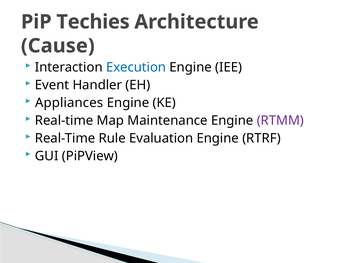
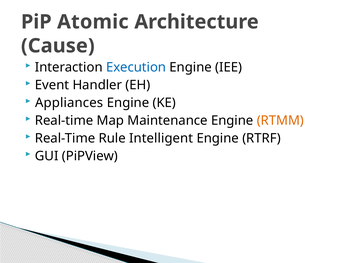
Techies: Techies -> Atomic
RTMM colour: purple -> orange
Evaluation: Evaluation -> Intelligent
